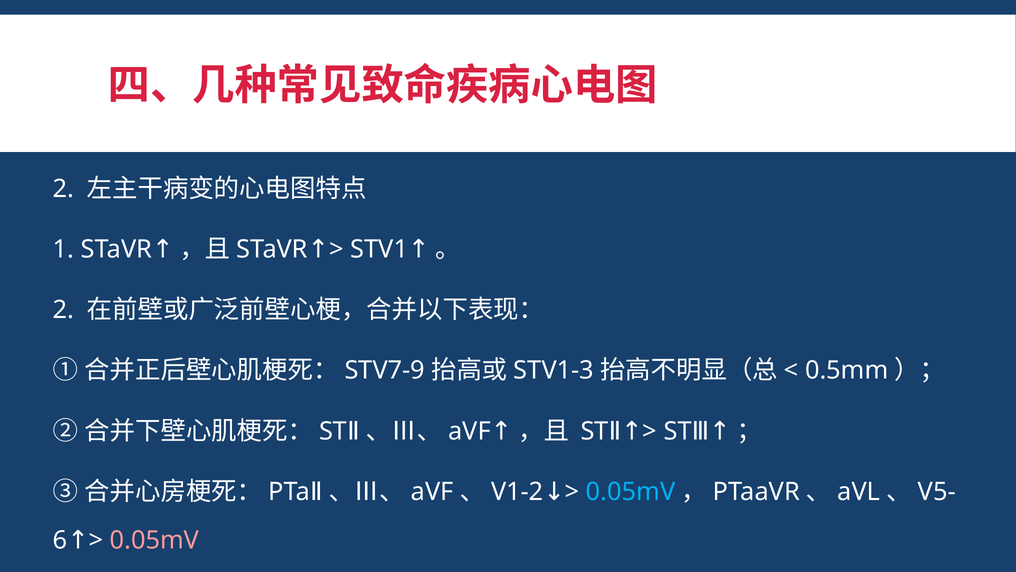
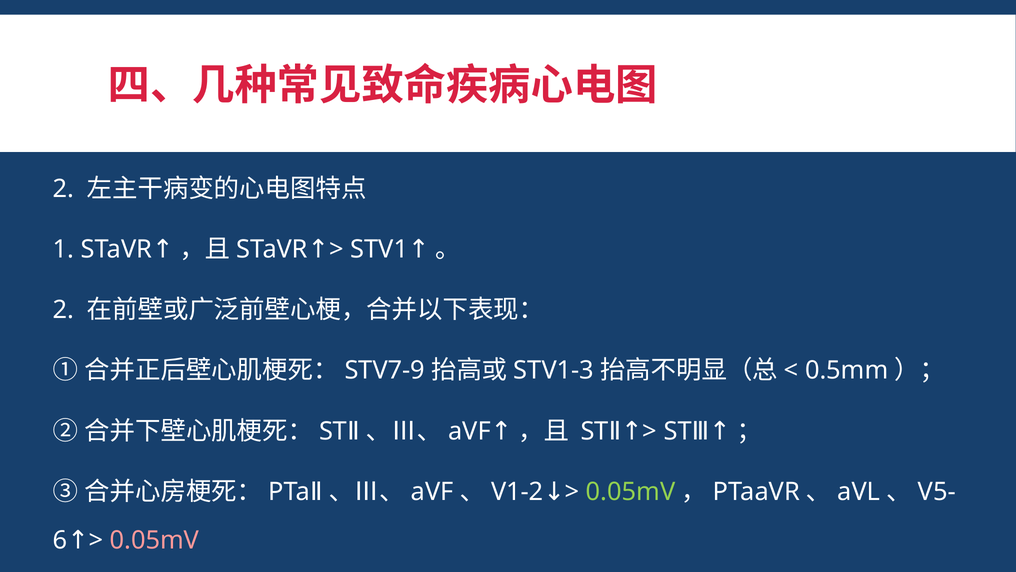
0.05mV at (631, 491) colour: light blue -> light green
